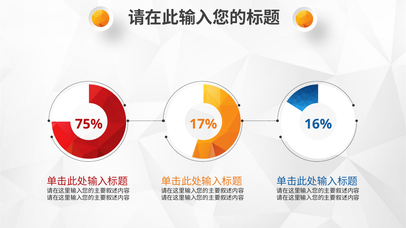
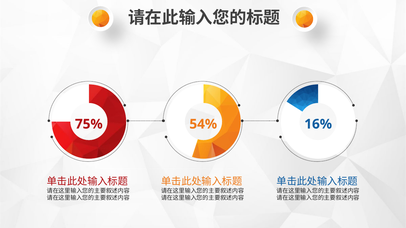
17%: 17% -> 54%
